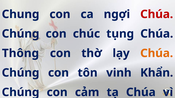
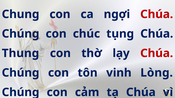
Thông: Thông -> Thung
Chúa at (157, 53) colour: orange -> red
Khẩn: Khẩn -> Lòng
